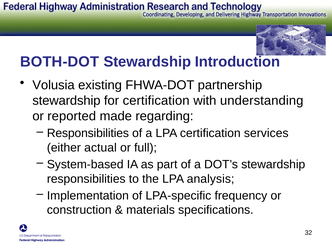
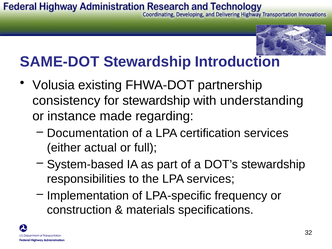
BOTH-DOT: BOTH-DOT -> SAME-DOT
stewardship at (66, 101): stewardship -> consistency
for certification: certification -> stewardship
reported: reported -> instance
Responsibilities at (88, 133): Responsibilities -> Documentation
LPA analysis: analysis -> services
